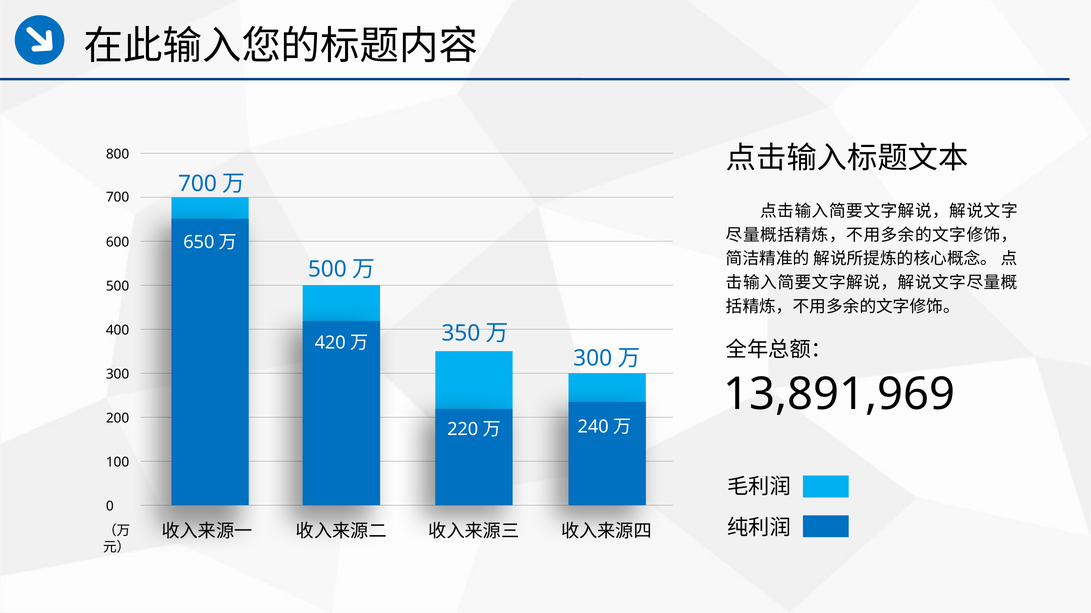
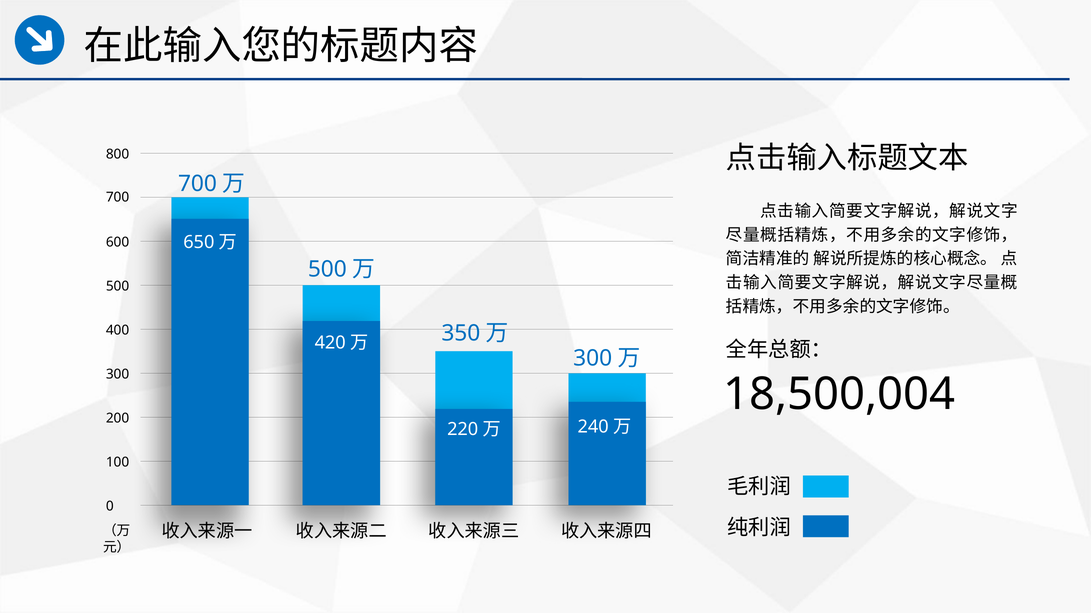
13,891,969: 13,891,969 -> 18,500,004
